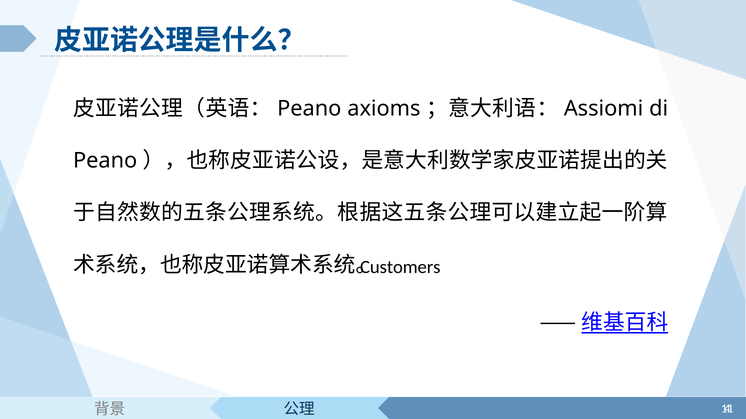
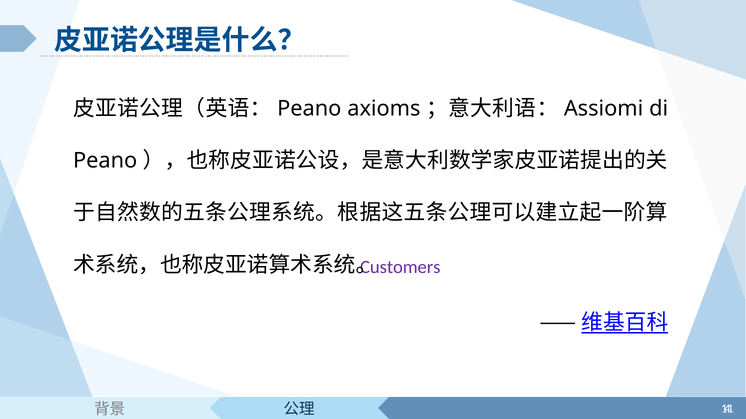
Customers colour: black -> purple
